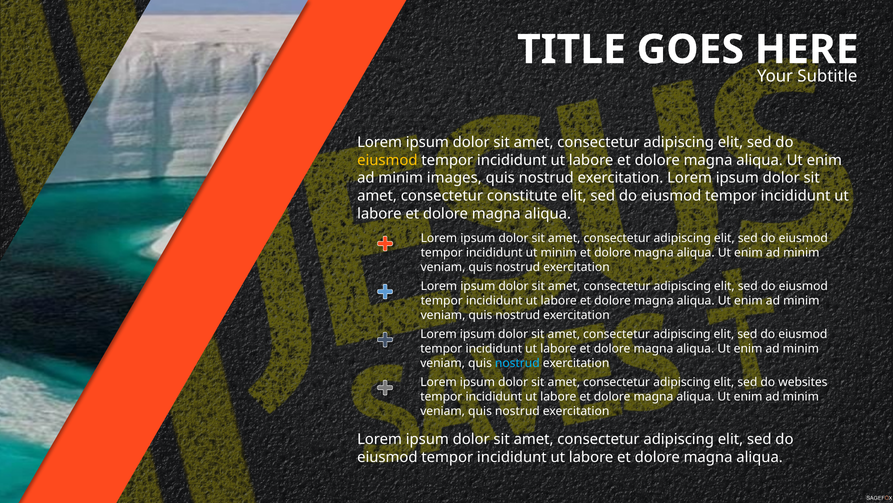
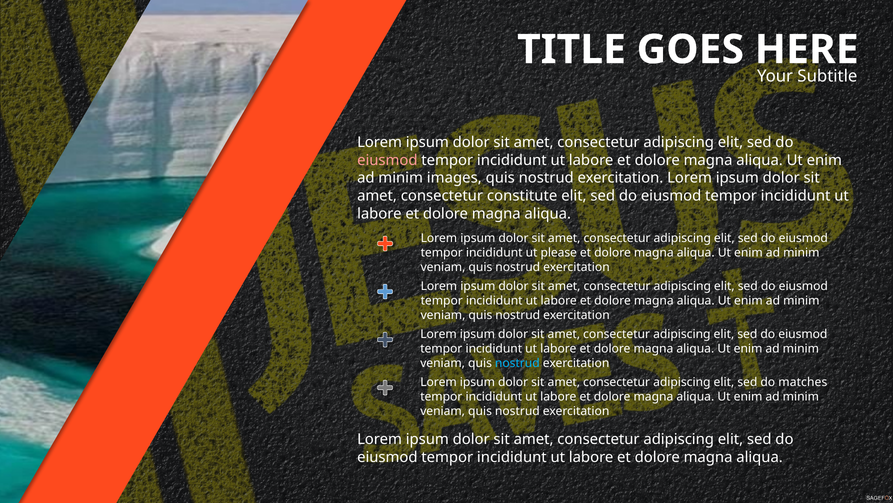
eiusmod at (387, 160) colour: yellow -> pink
ut minim: minim -> please
websites: websites -> matches
